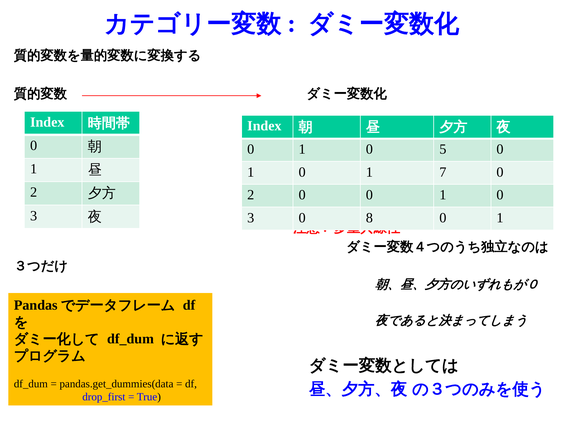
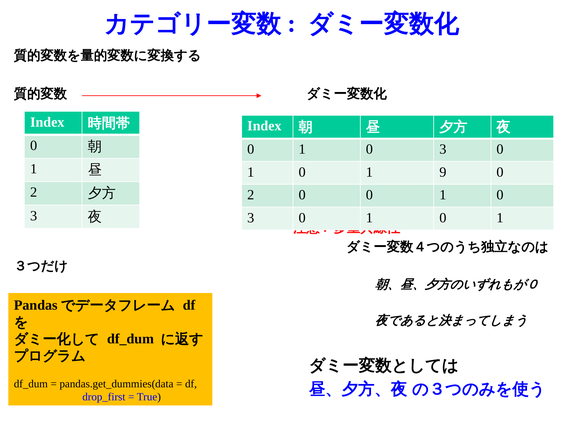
5 at (443, 149): 5 -> 3
7: 7 -> 9
8 at (369, 218): 8 -> 1
